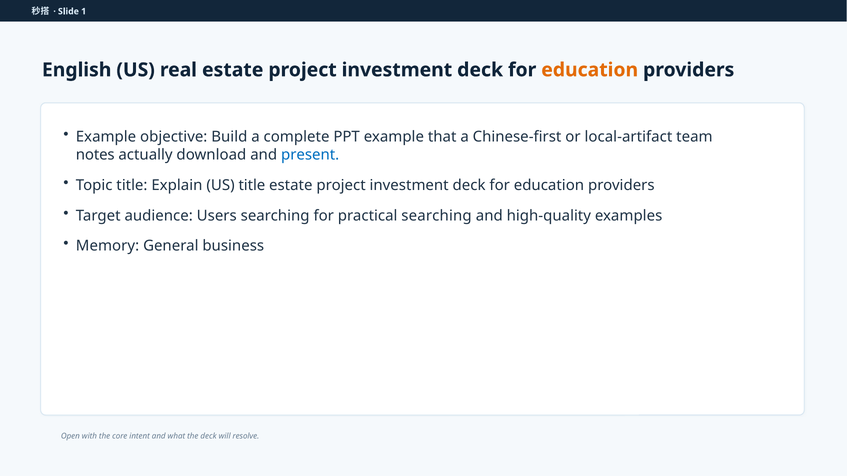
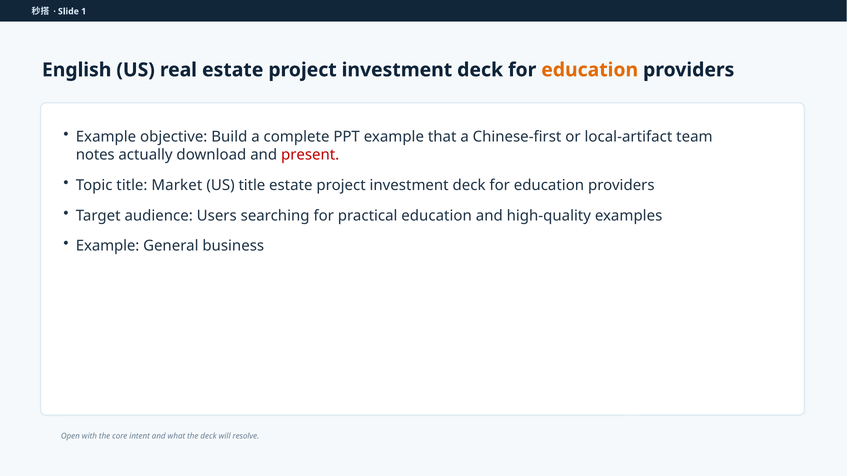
present colour: blue -> red
Explain: Explain -> Market
practical searching: searching -> education
Memory at (108, 246): Memory -> Example
